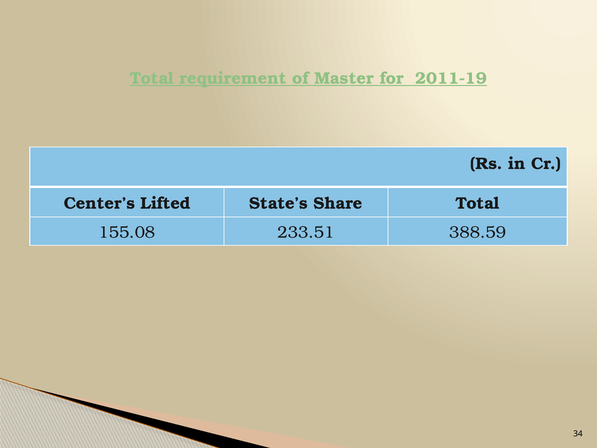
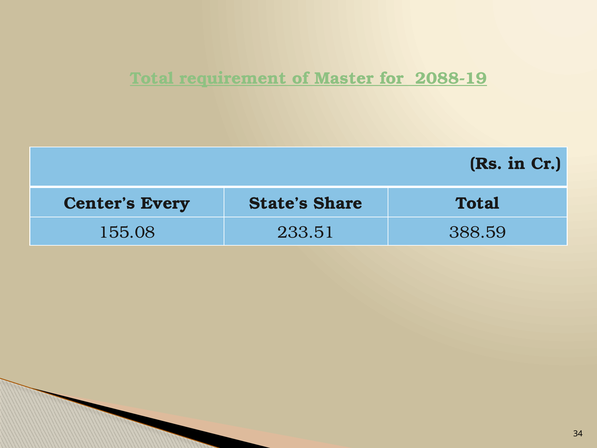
2011-19: 2011-19 -> 2088-19
Lifted: Lifted -> Every
